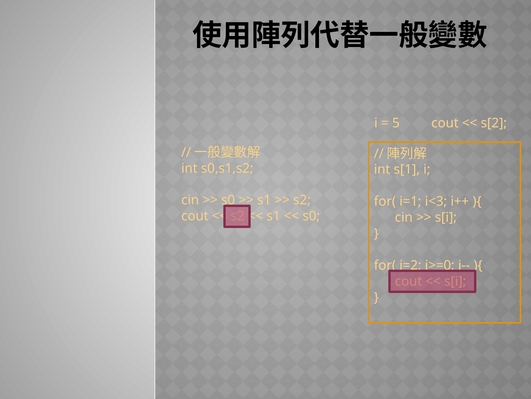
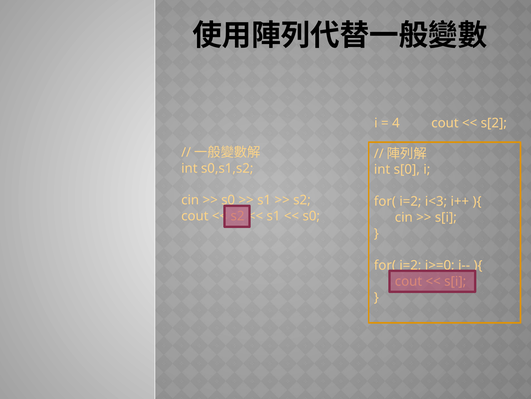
5: 5 -> 4
s[1: s[1 -> s[0
i=1 at (410, 201): i=1 -> i=2
